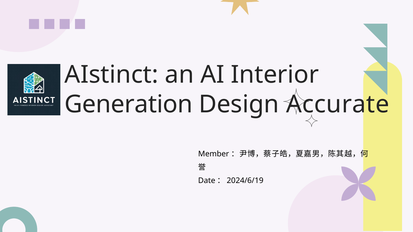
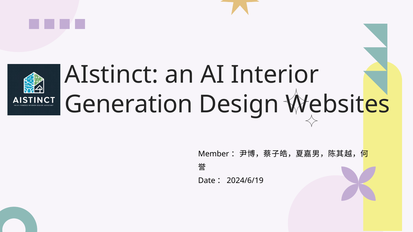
Accurate: Accurate -> Websites
